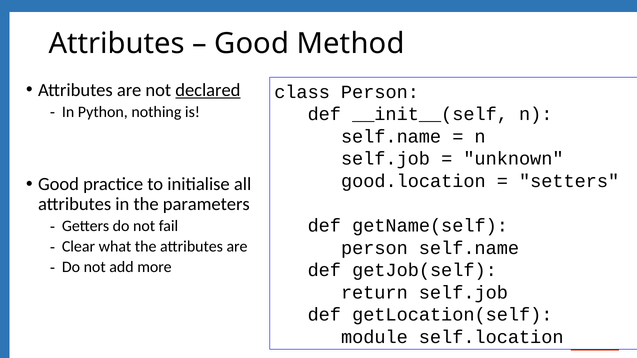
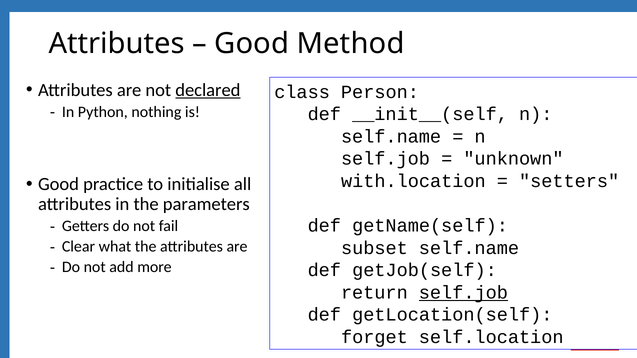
good.location: good.location -> with.location
person at (374, 248): person -> subset
self.job at (463, 293) underline: none -> present
module: module -> forget
